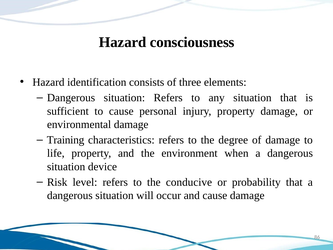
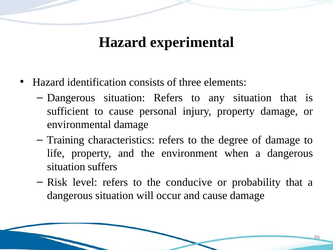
consciousness: consciousness -> experimental
device: device -> suffers
